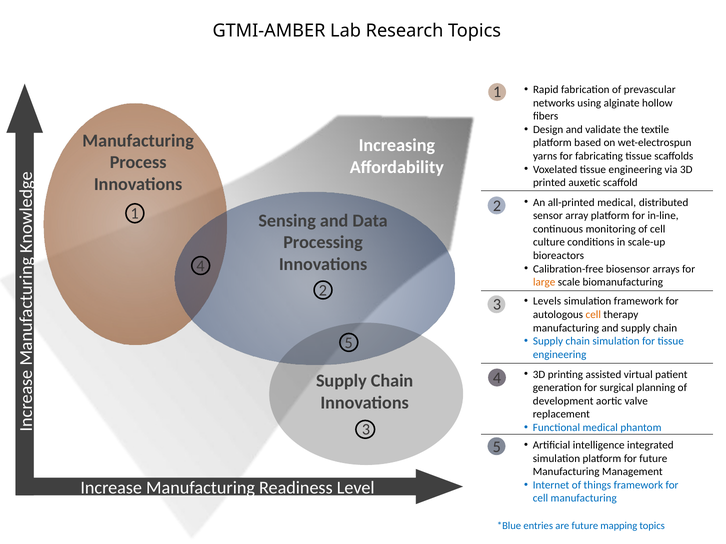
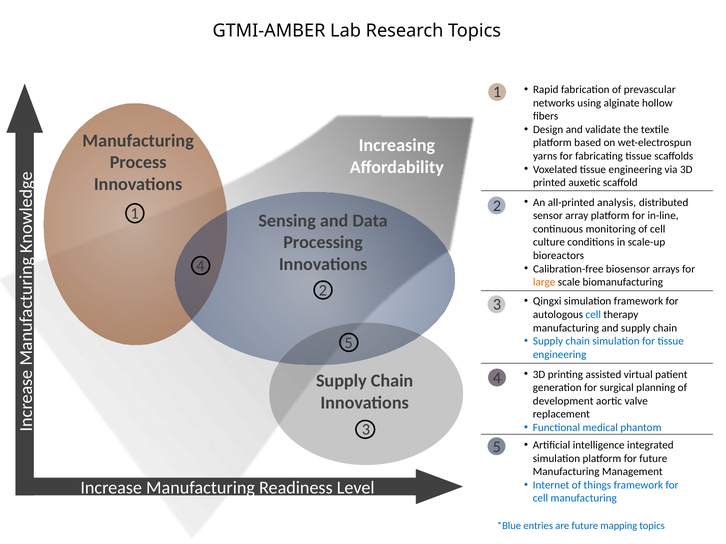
all-printed medical: medical -> analysis
Levels: Levels -> Qingxi
cell at (593, 315) colour: orange -> blue
